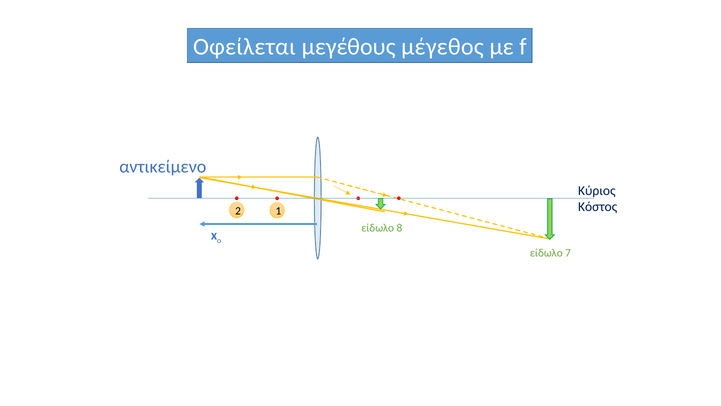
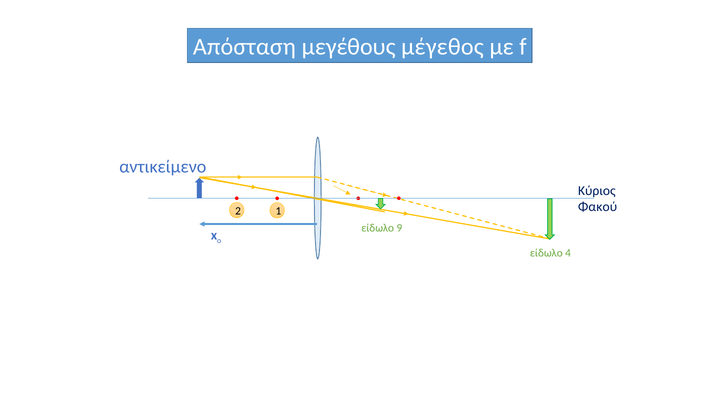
Οφείλεται: Οφείλεται -> Απόσταση
Κόστος: Κόστος -> Φακού
8: 8 -> 9
7: 7 -> 4
